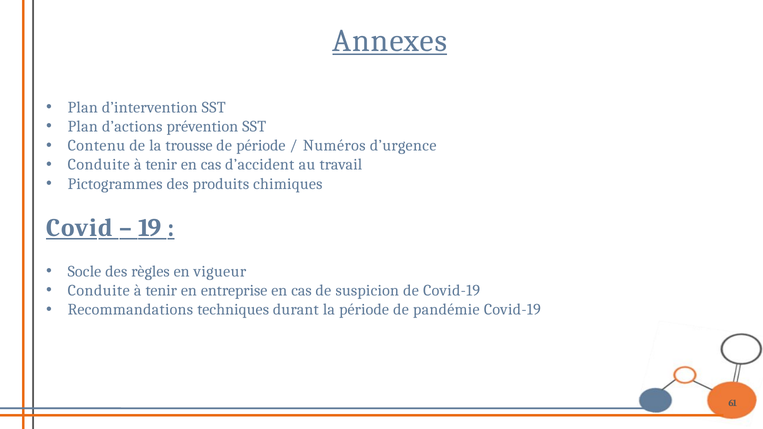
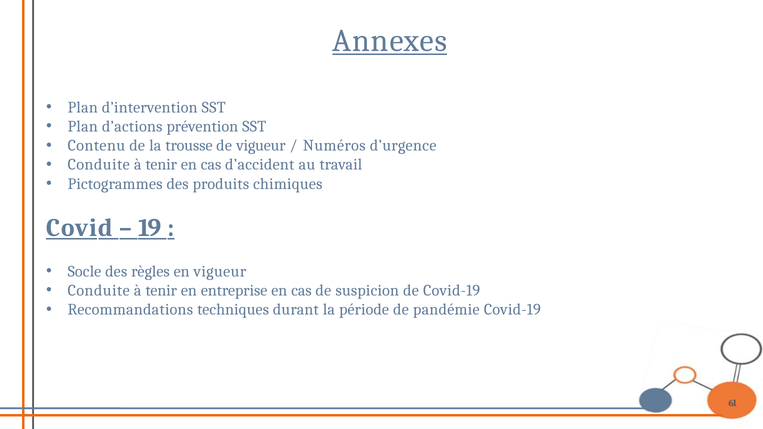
de période: période -> vigueur
